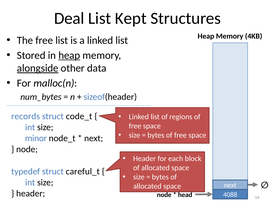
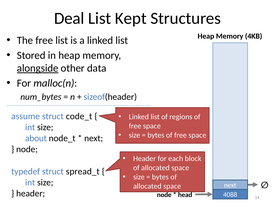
heap at (69, 55) underline: present -> none
records: records -> assume
minor: minor -> about
careful_t: careful_t -> spread_t
